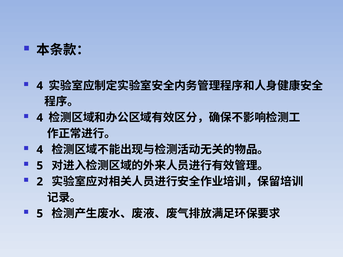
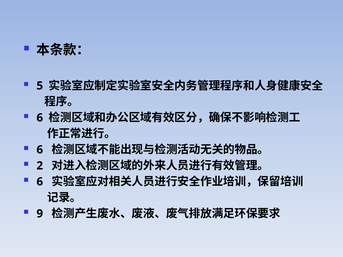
4 at (40, 86): 4 -> 5
4 at (40, 118): 4 -> 6
4 at (40, 150): 4 -> 6
5 at (40, 166): 5 -> 2
2 at (40, 182): 2 -> 6
5 at (40, 214): 5 -> 9
